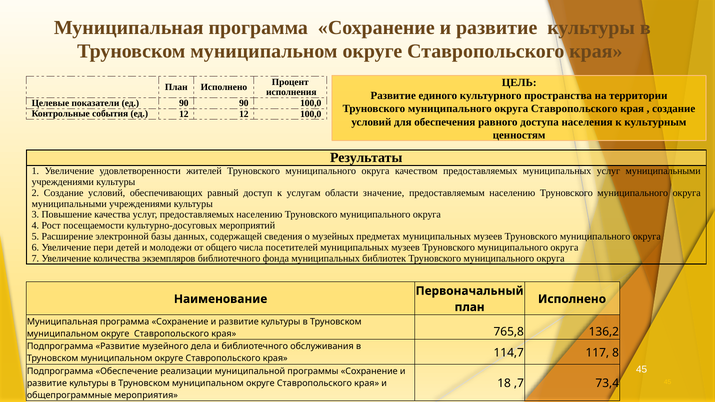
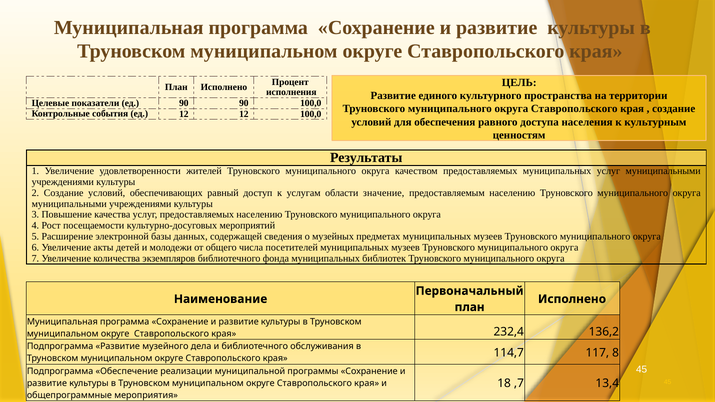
пери: пери -> акты
765,8: 765,8 -> 232,4
73,4: 73,4 -> 13,4
